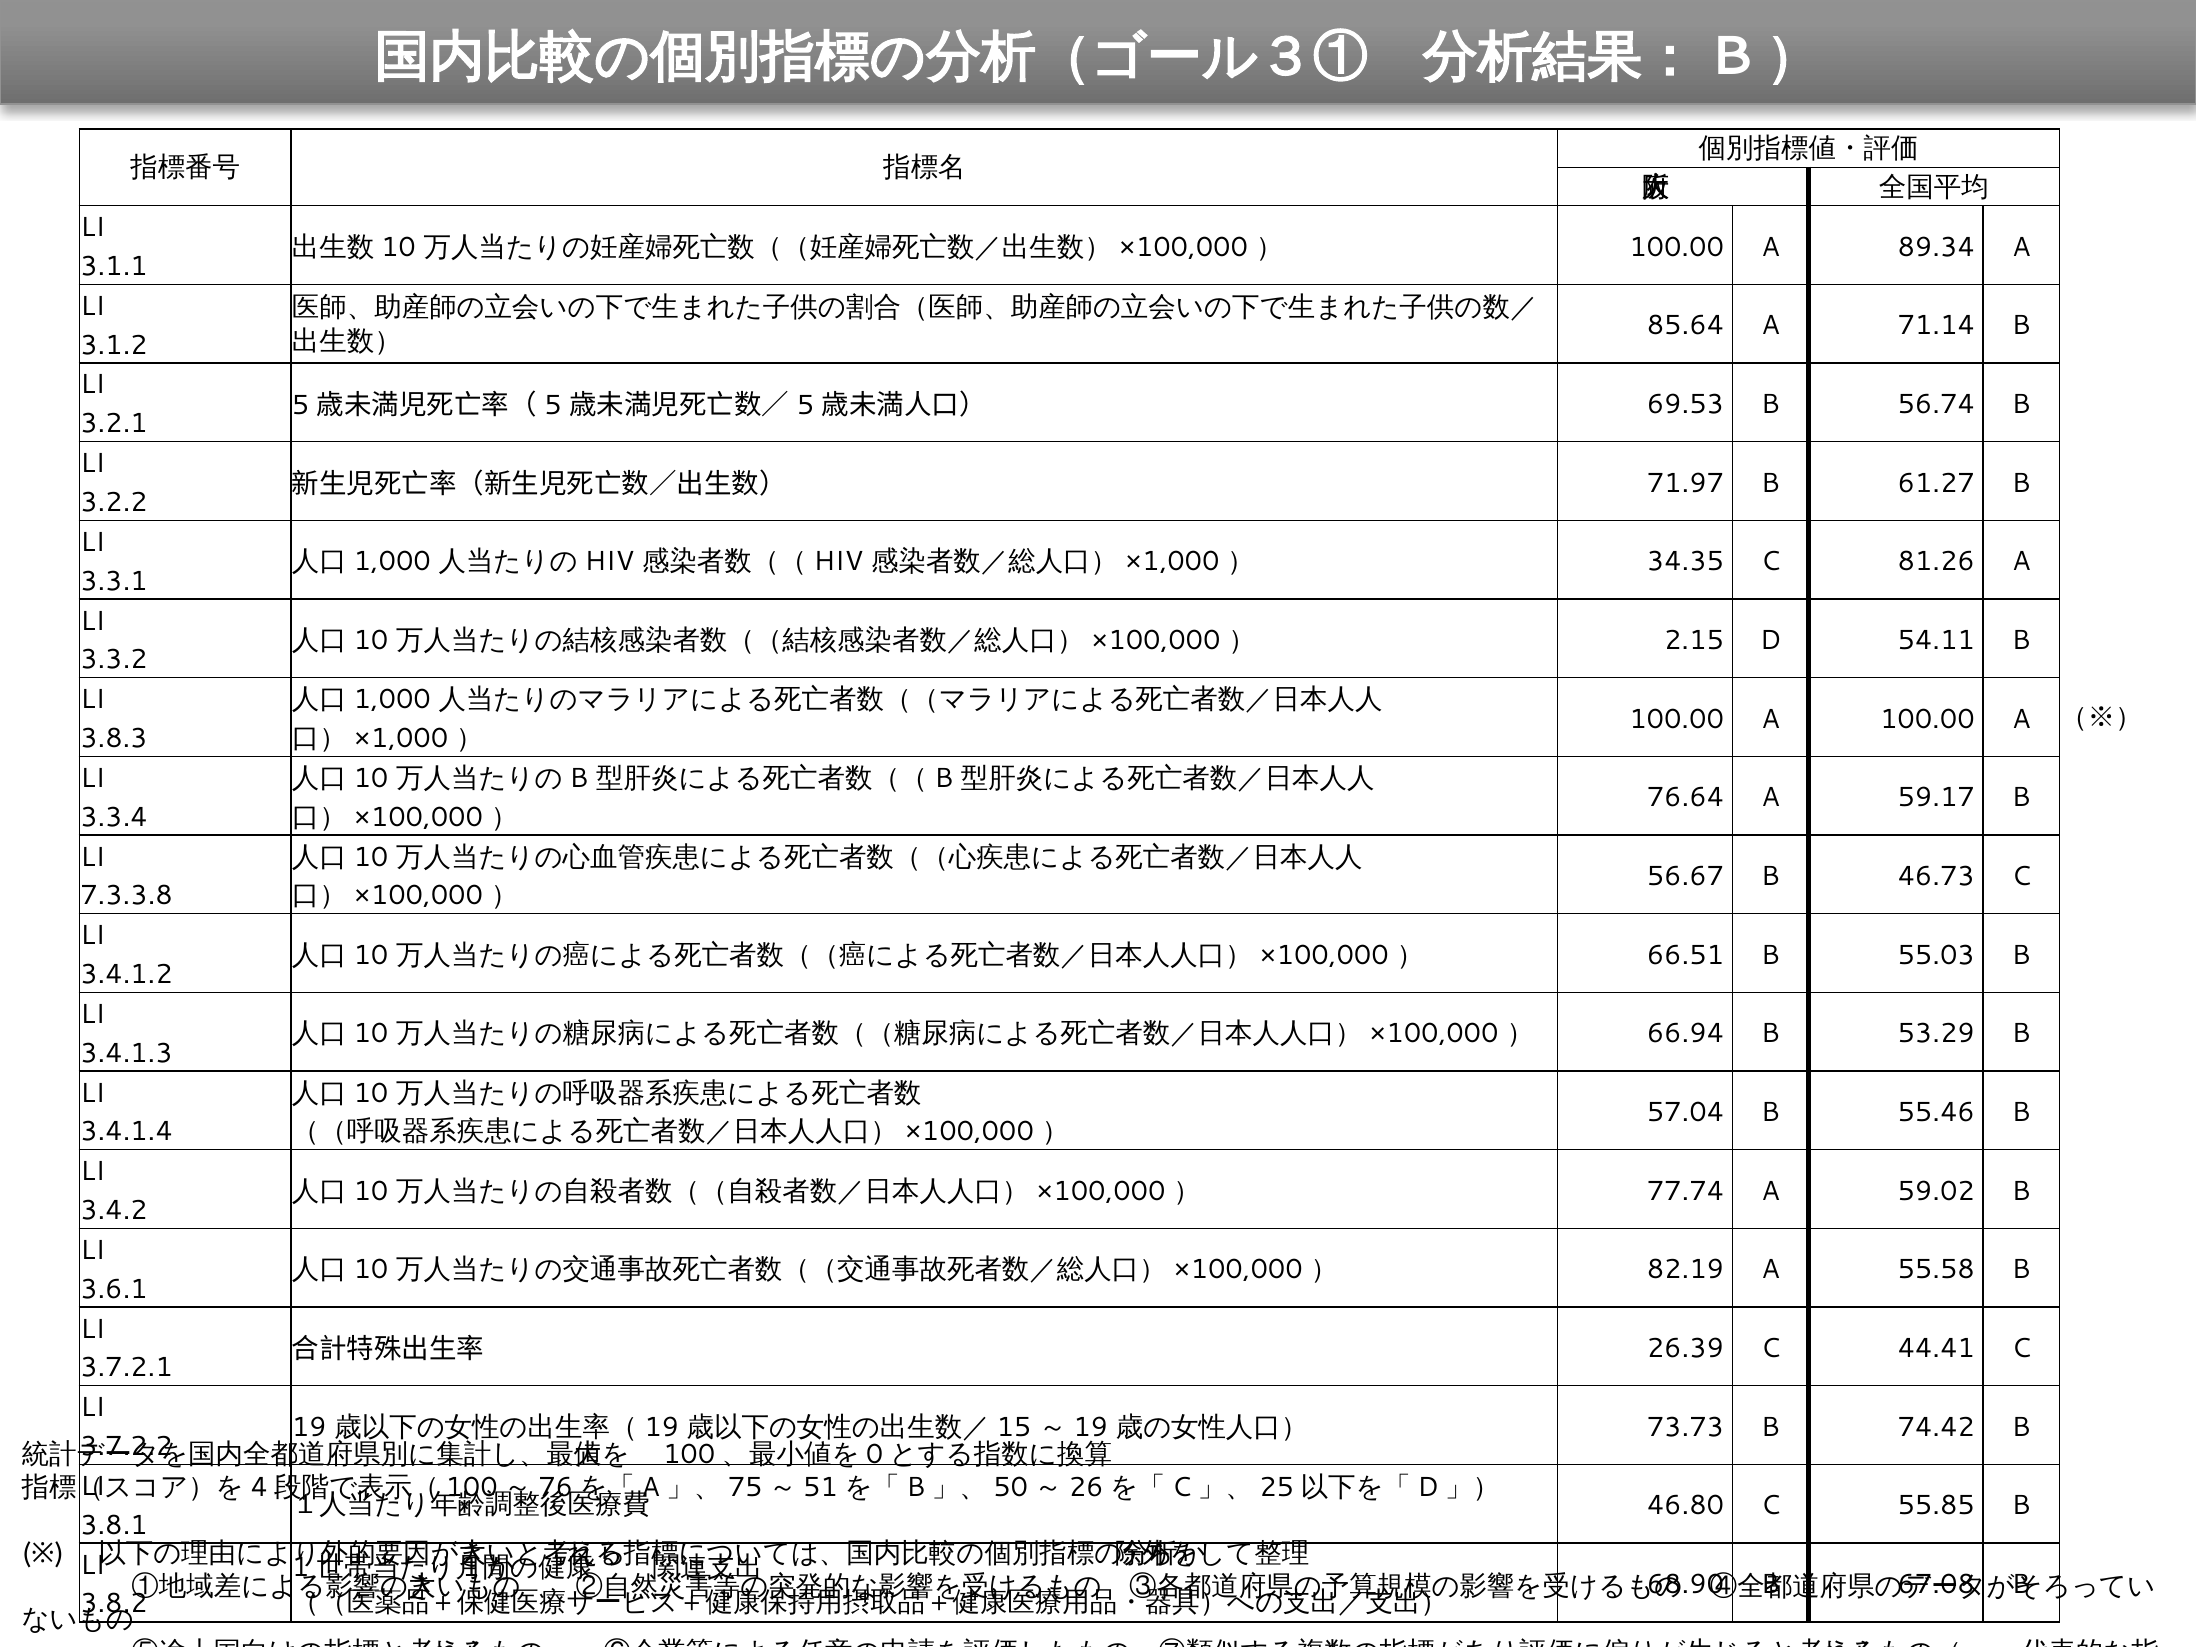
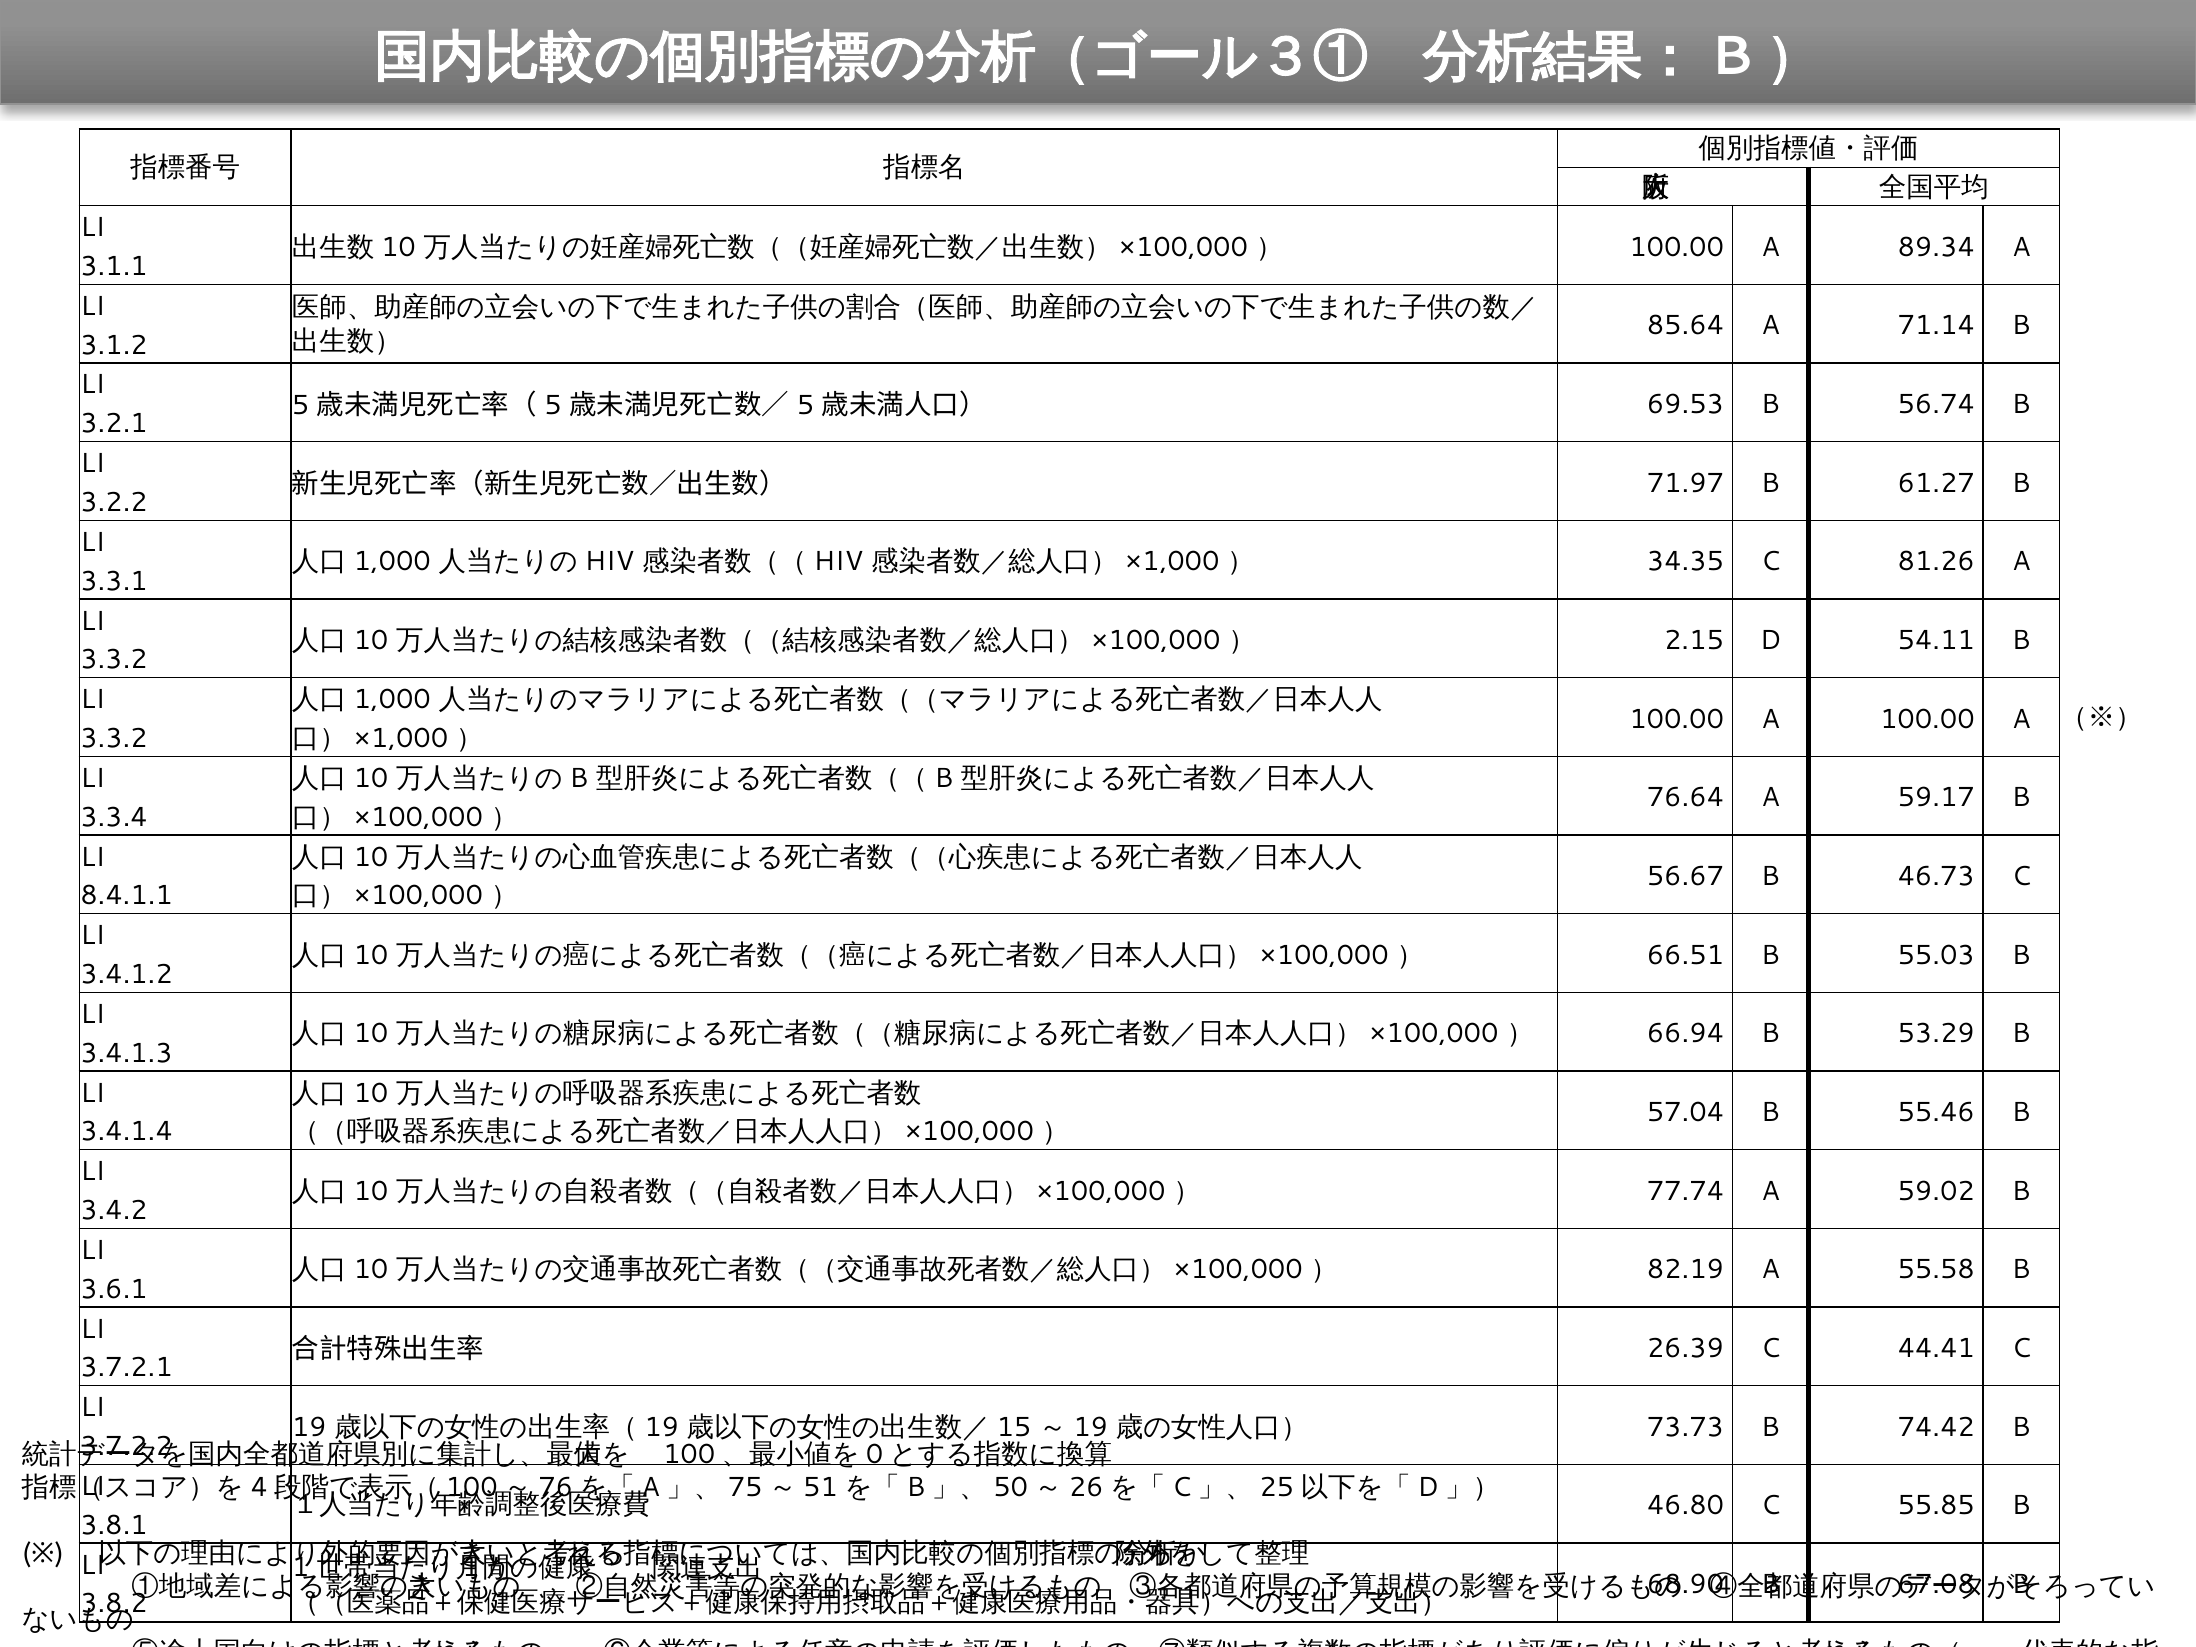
3.8.3 at (114, 738): 3.8.3 -> 3.3.2
7.3.3.8: 7.3.3.8 -> 8.4.1.1
